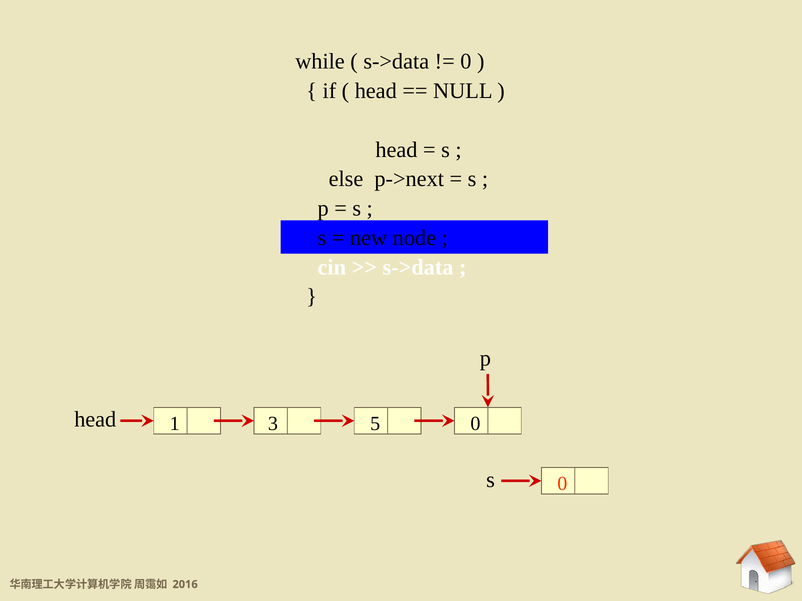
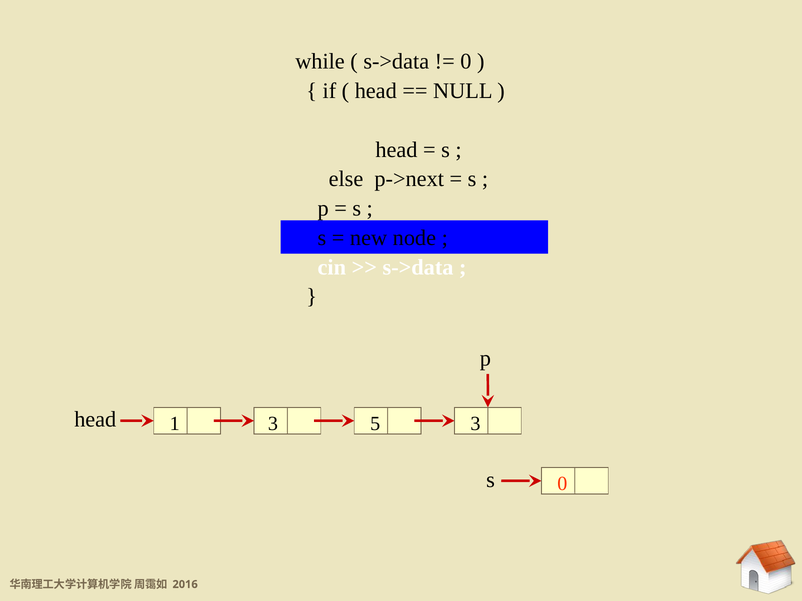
5 0: 0 -> 3
